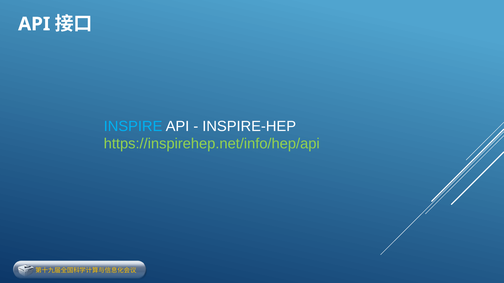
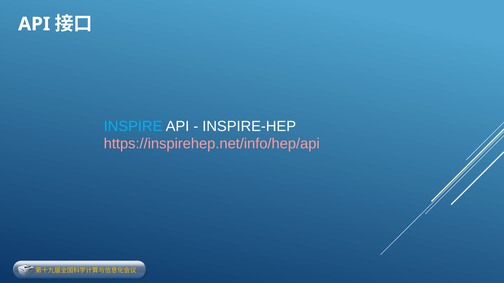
https://inspirehep.net/info/hep/api colour: light green -> pink
